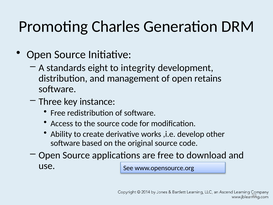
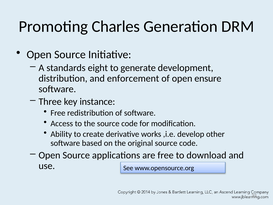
integrity: integrity -> generate
management: management -> enforcement
retains: retains -> ensure
